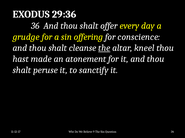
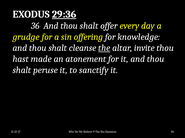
29:36 underline: none -> present
conscience: conscience -> knowledge
kneel: kneel -> invite
